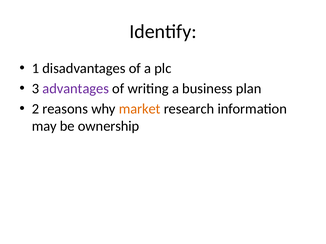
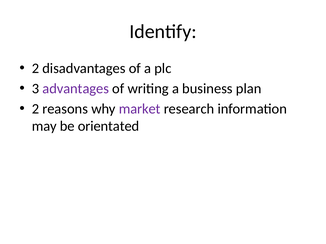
1 at (35, 68): 1 -> 2
market colour: orange -> purple
ownership: ownership -> orientated
